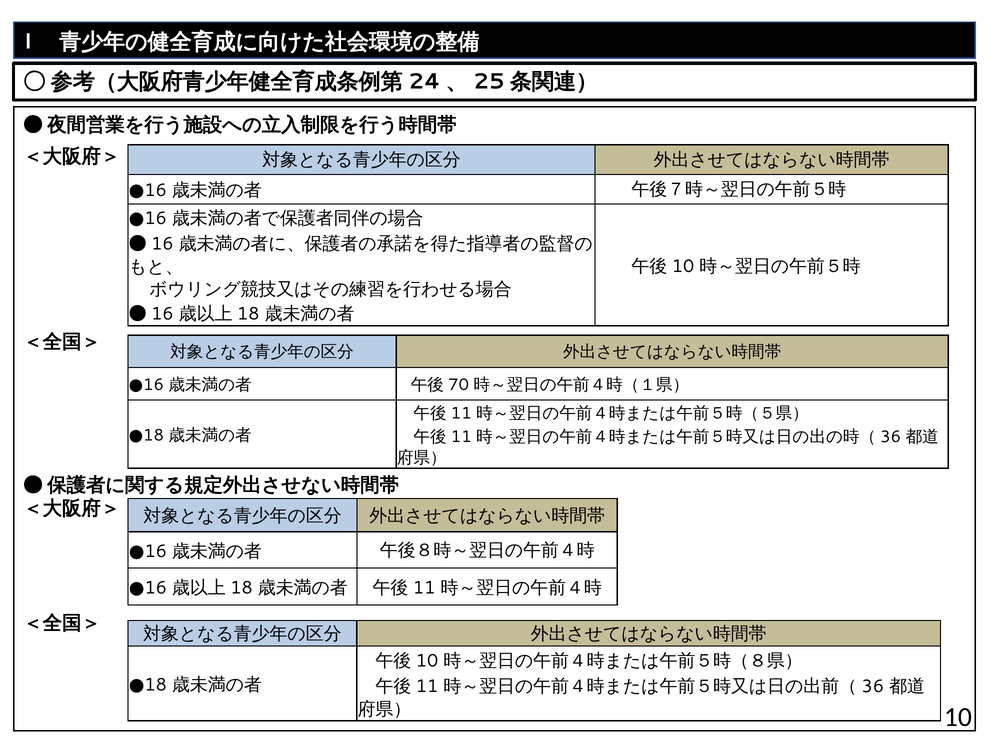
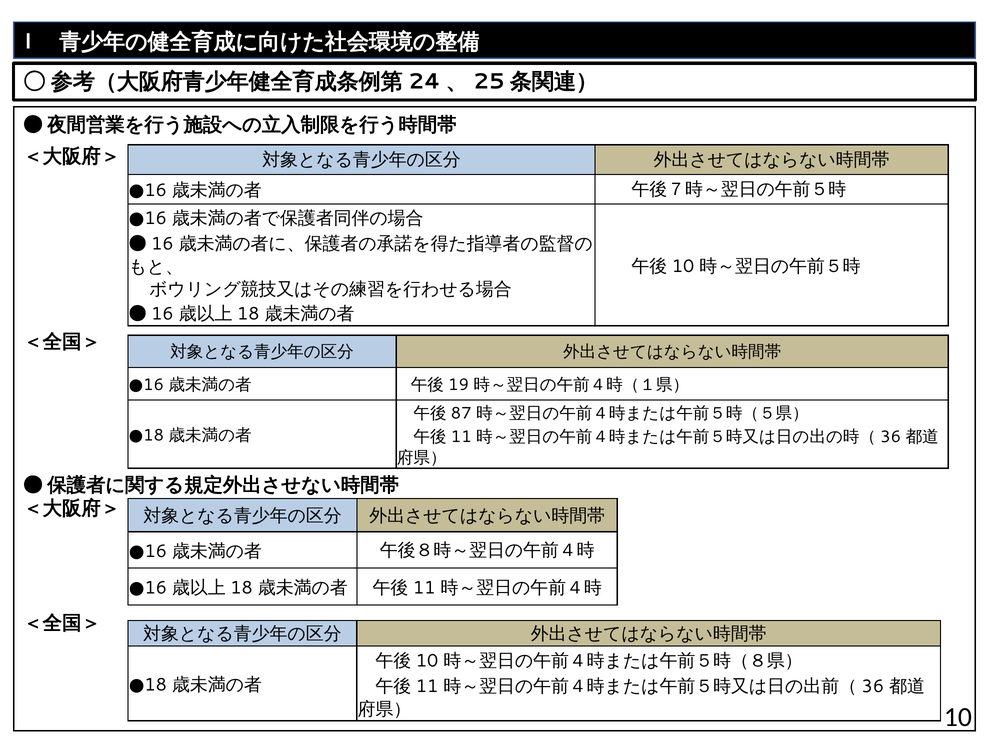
70: 70 -> 19
11 at (461, 413): 11 -> 87
